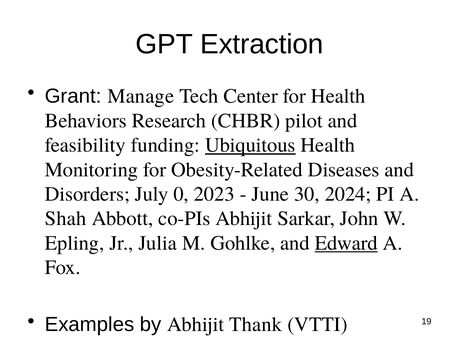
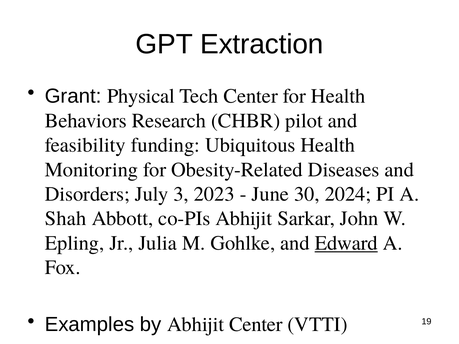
Manage: Manage -> Physical
Ubiquitous underline: present -> none
0: 0 -> 3
Abhijit Thank: Thank -> Center
